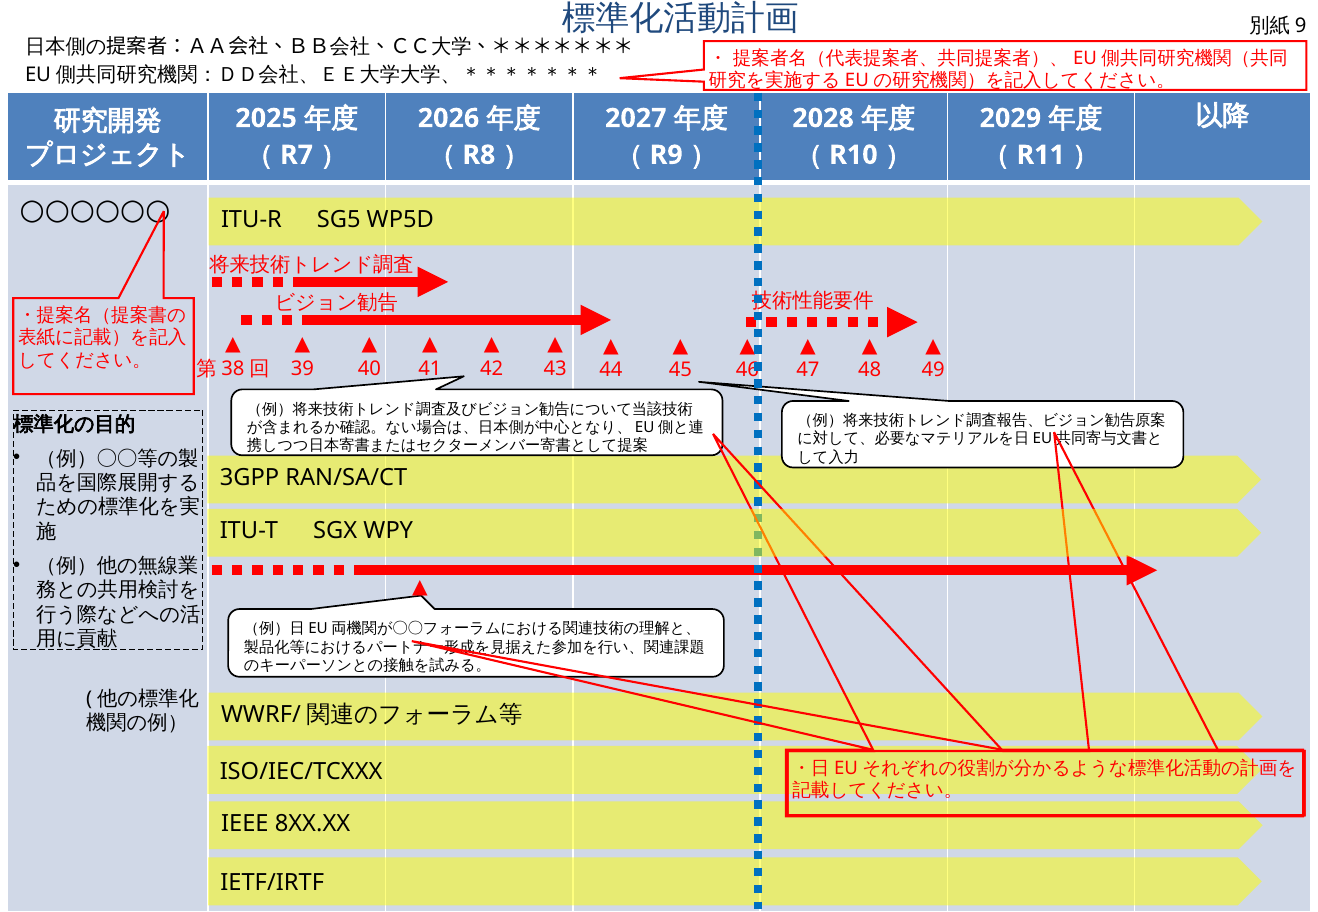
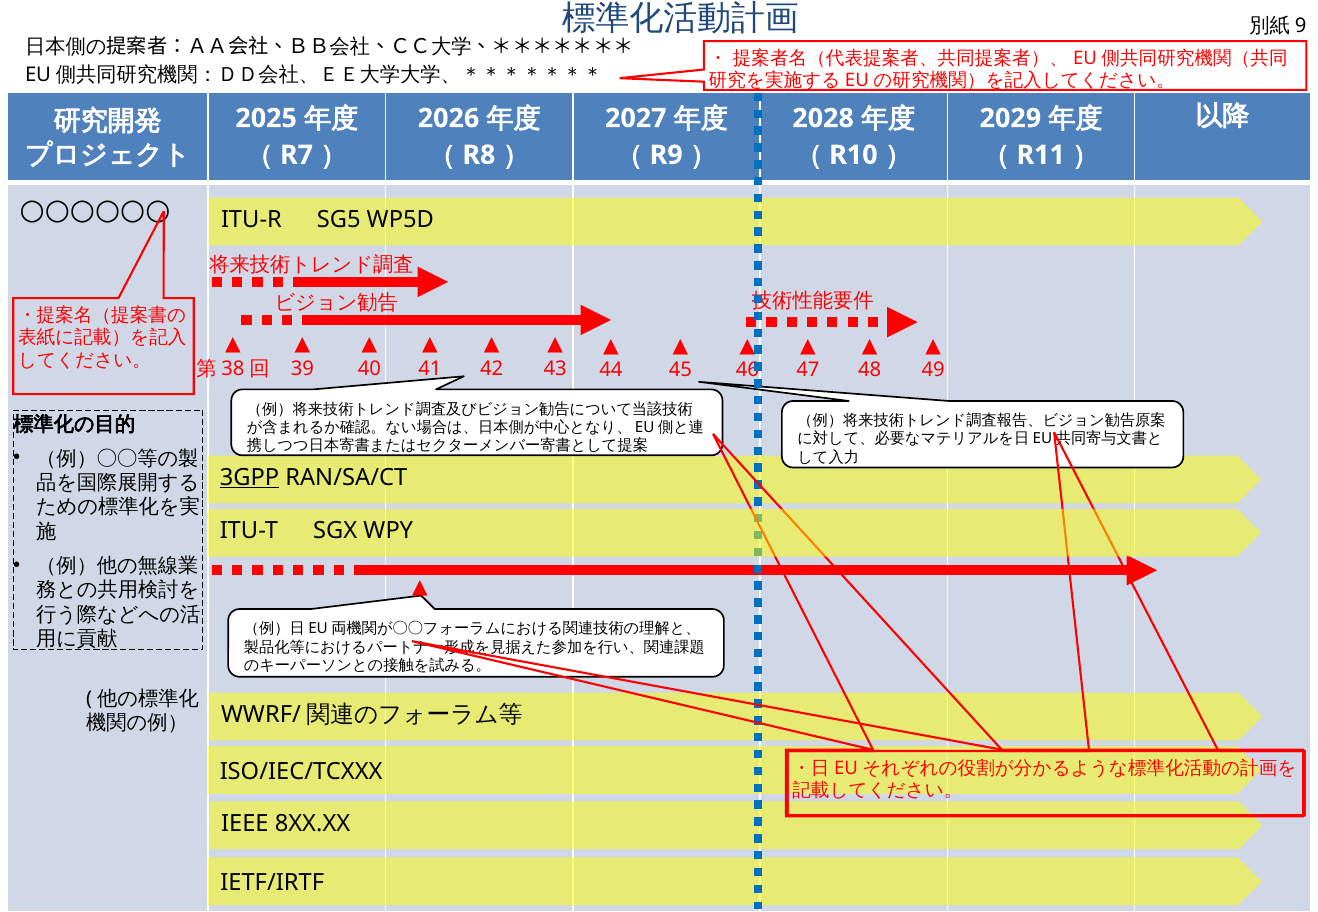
3GPP underline: none -> present
